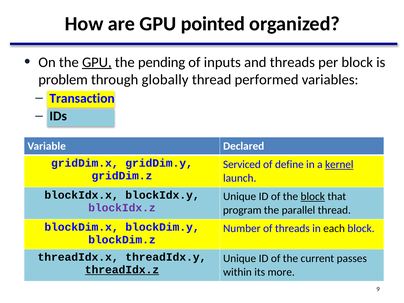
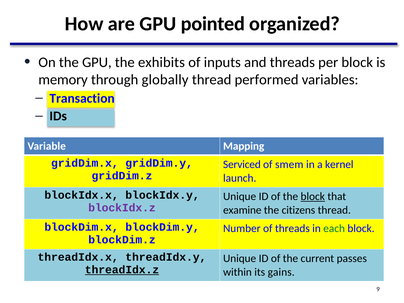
GPU at (97, 62) underline: present -> none
pending: pending -> exhibits
problem: problem -> memory
Declared: Declared -> Mapping
define: define -> smem
kernel underline: present -> none
program: program -> examine
parallel: parallel -> citizens
each colour: black -> green
more: more -> gains
